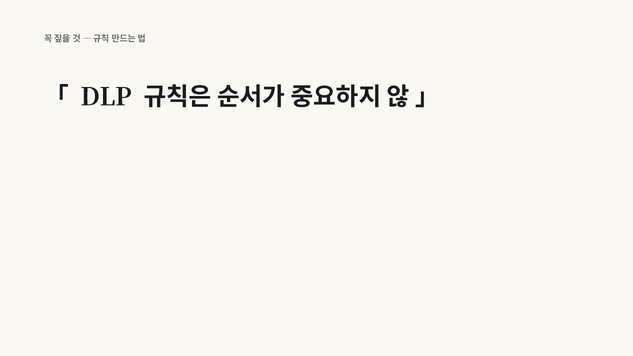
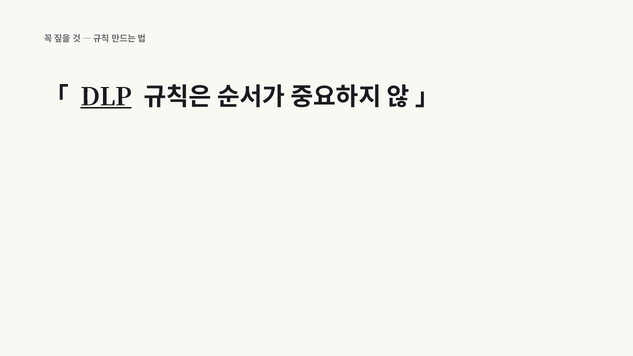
DLP underline: none -> present
